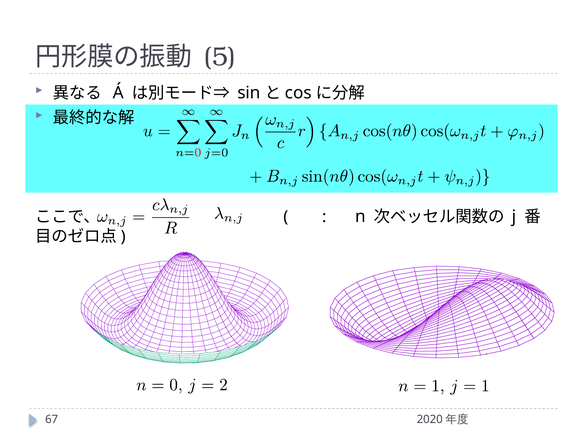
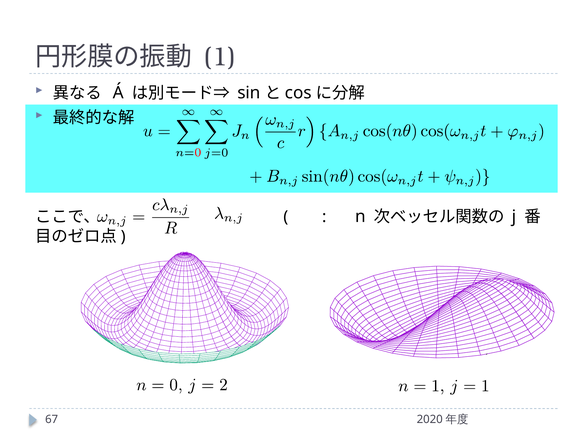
5: 5 -> 1
